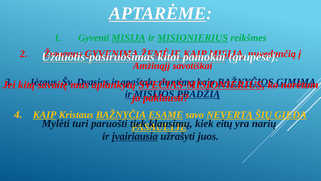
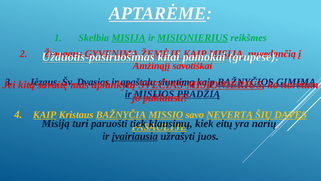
Gyventi: Gyventi -> Skelbia
ESAME: ESAME -> MISSIO
GIEDA: GIEDA -> DAVĘS
Mylėti at (56, 123): Mylėti -> Misiją
